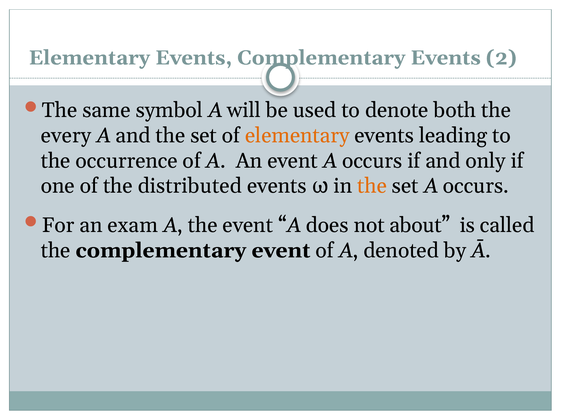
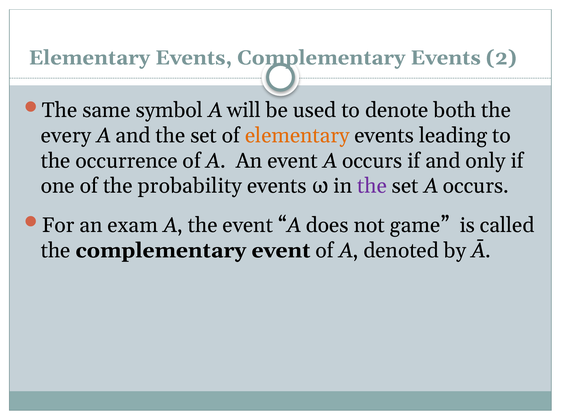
distributed: distributed -> probability
the at (372, 186) colour: orange -> purple
about: about -> game
